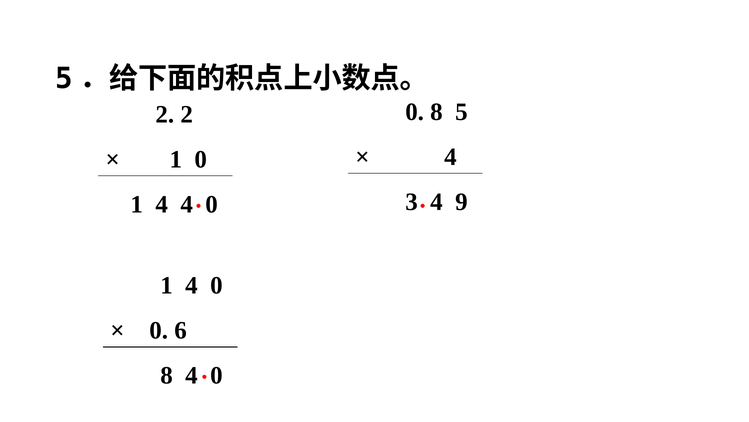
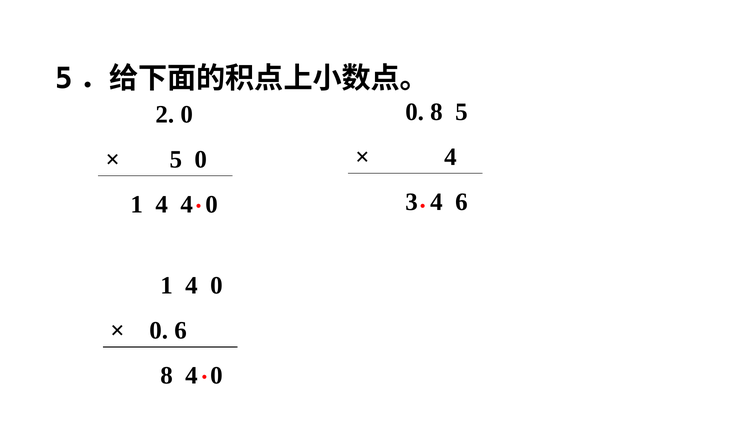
2 2: 2 -> 0
1 at (176, 159): 1 -> 5
4 9: 9 -> 6
